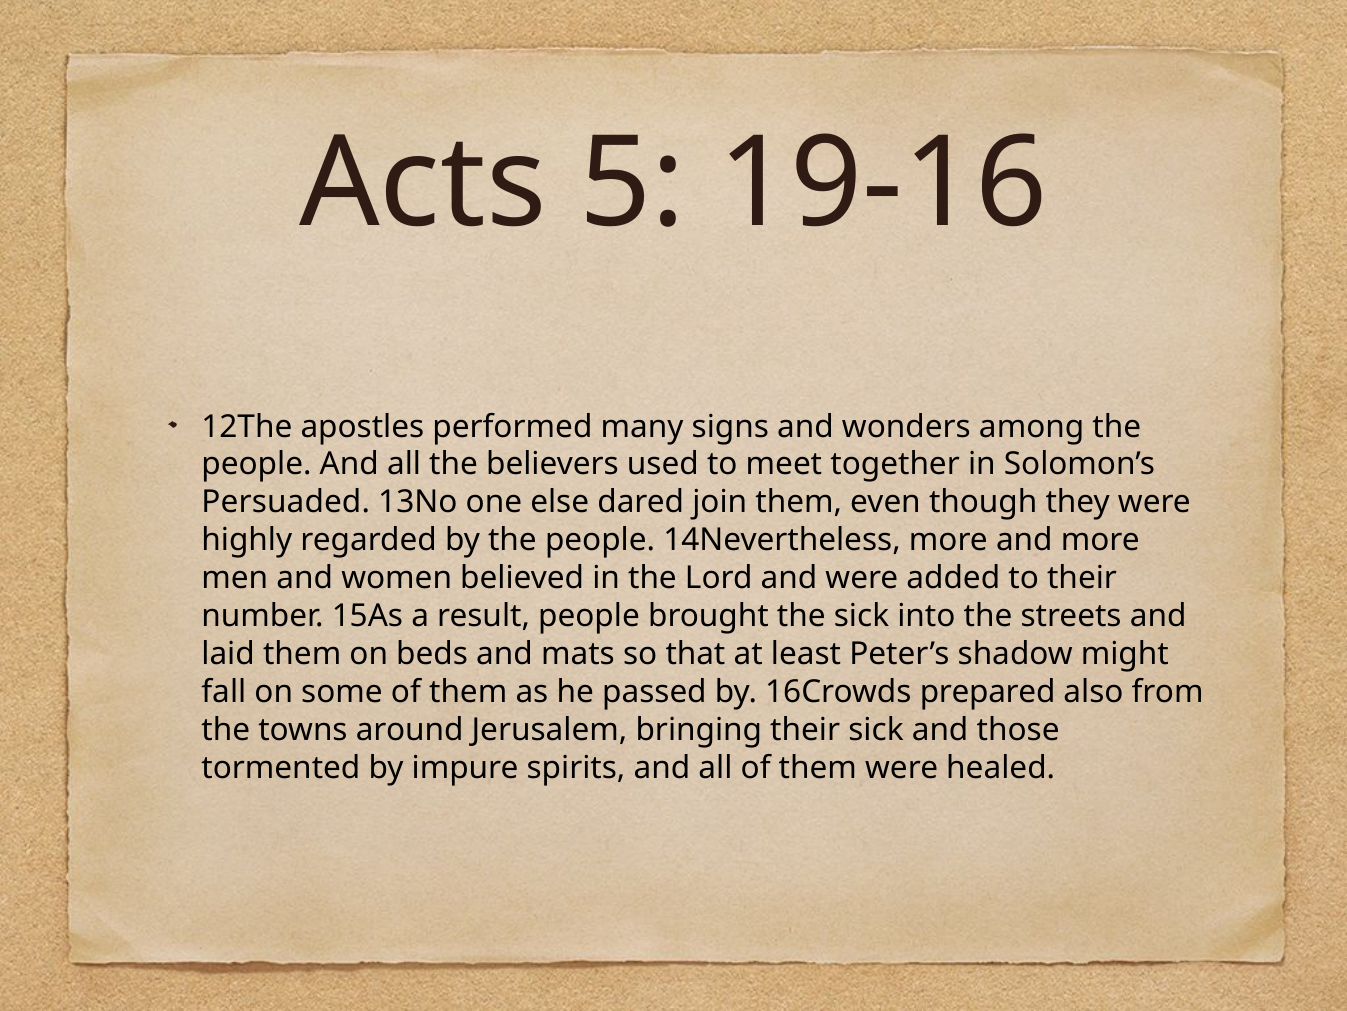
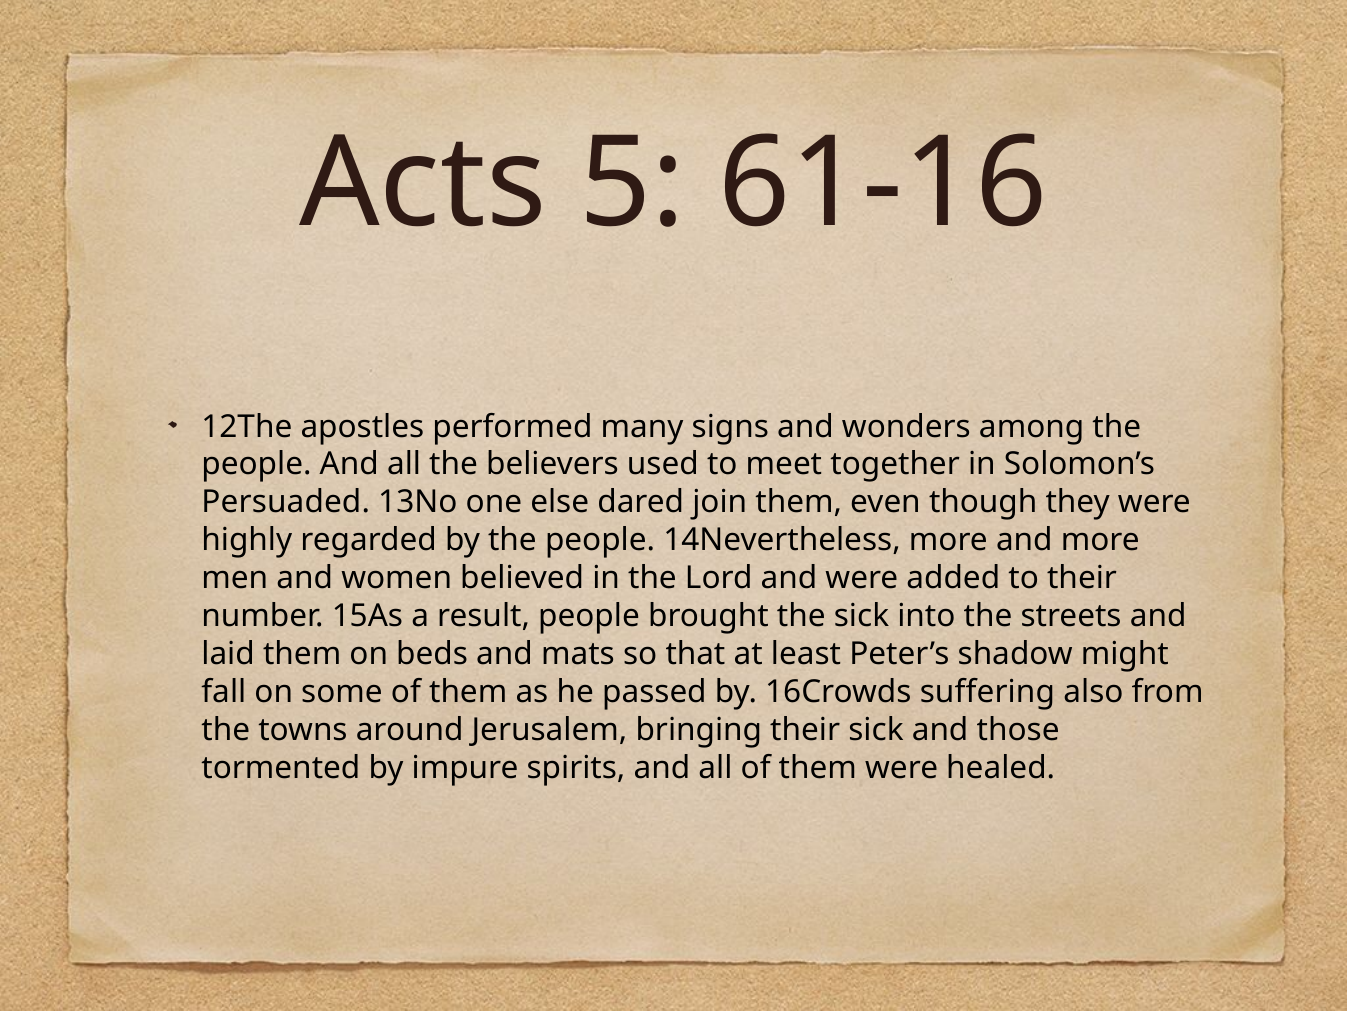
19-16: 19-16 -> 61-16
prepared: prepared -> suffering
